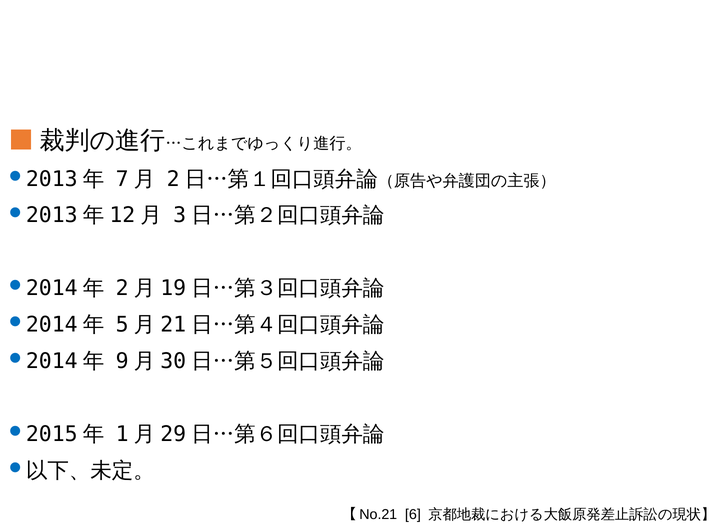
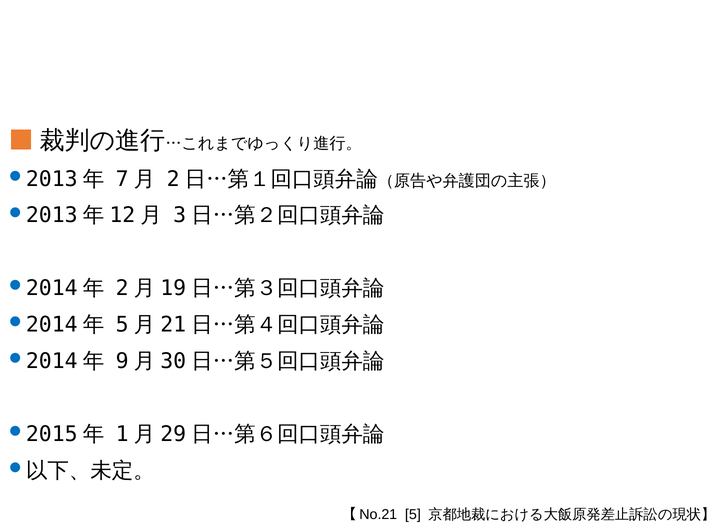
6: 6 -> 5
